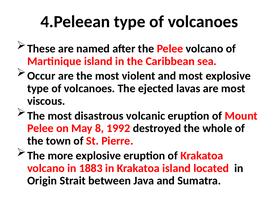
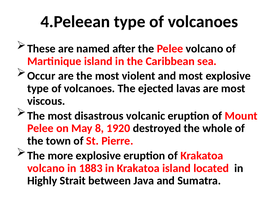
1992: 1992 -> 1920
Origin: Origin -> Highly
